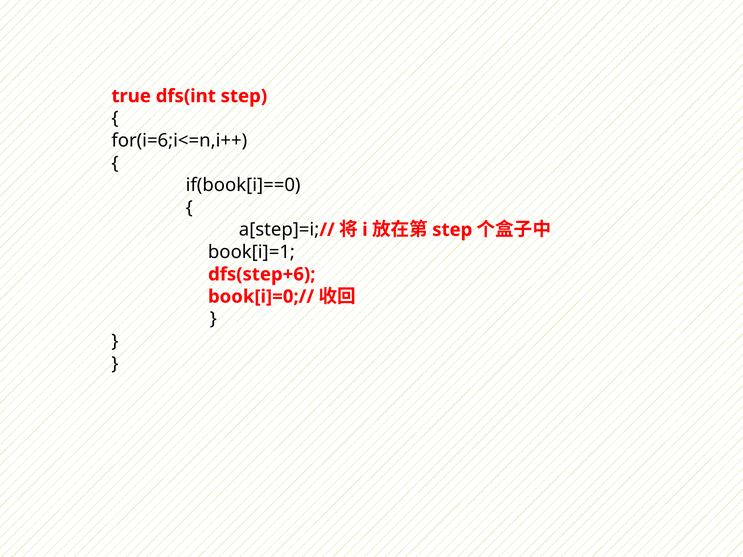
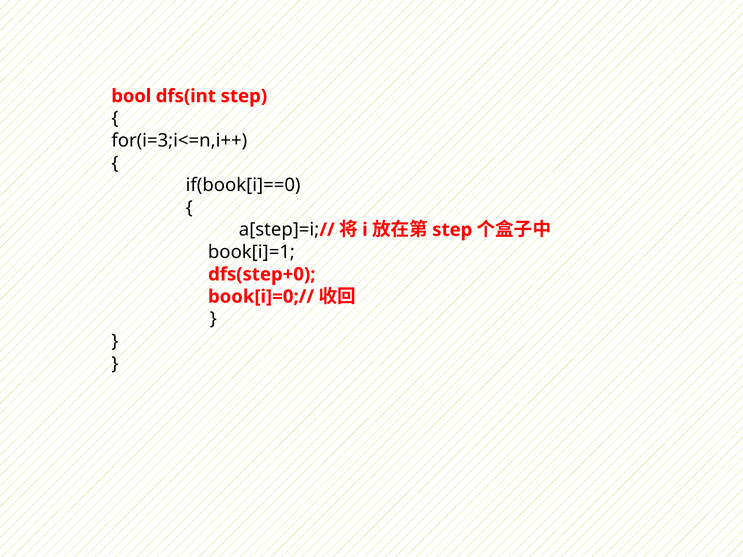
true: true -> bool
for(i=6;i<=n,i++: for(i=6;i<=n,i++ -> for(i=3;i<=n,i++
dfs(step+6: dfs(step+6 -> dfs(step+0
